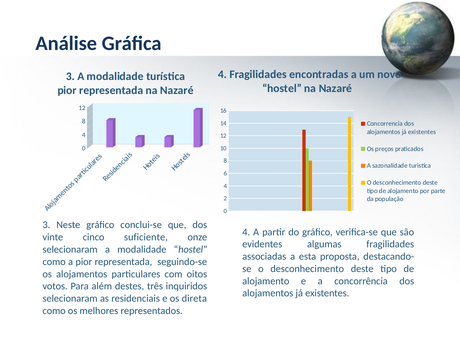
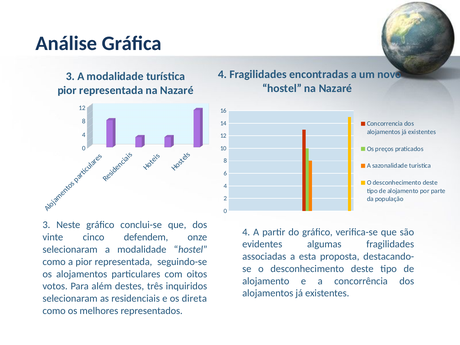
suficiente: suficiente -> defendem
